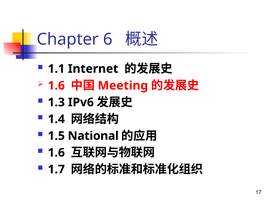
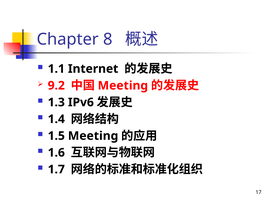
6: 6 -> 8
1.6 at (56, 86): 1.6 -> 9.2
1.5 National: National -> Meeting
